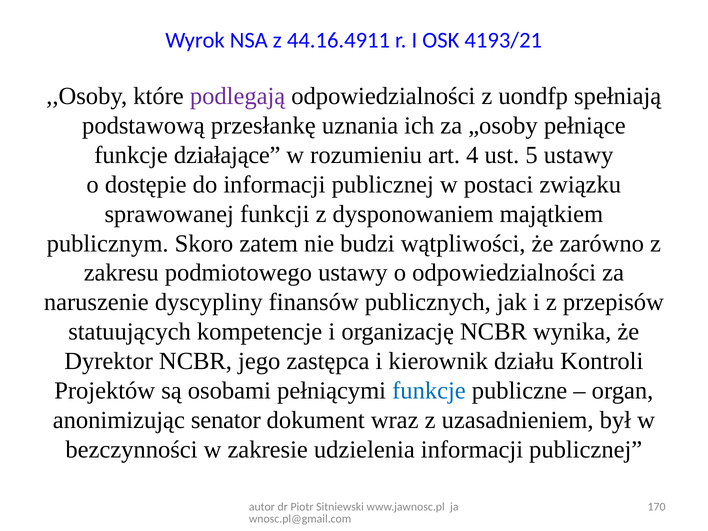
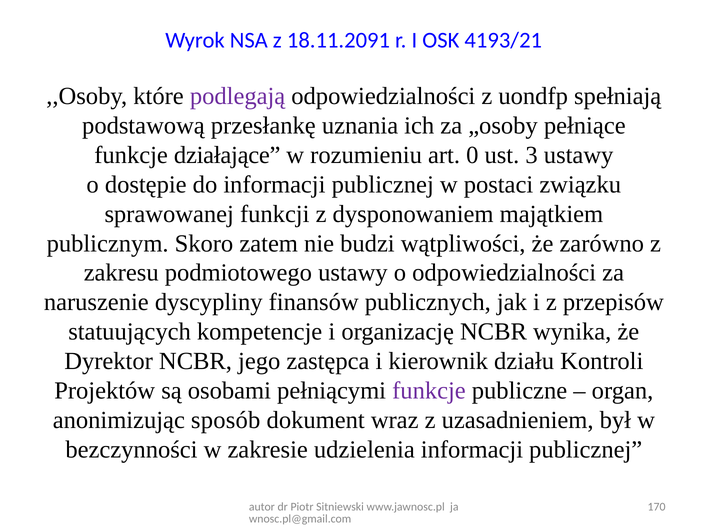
44.16.4911: 44.16.4911 -> 18.11.2091
4: 4 -> 0
5: 5 -> 3
funkcje at (429, 391) colour: blue -> purple
senator: senator -> sposób
